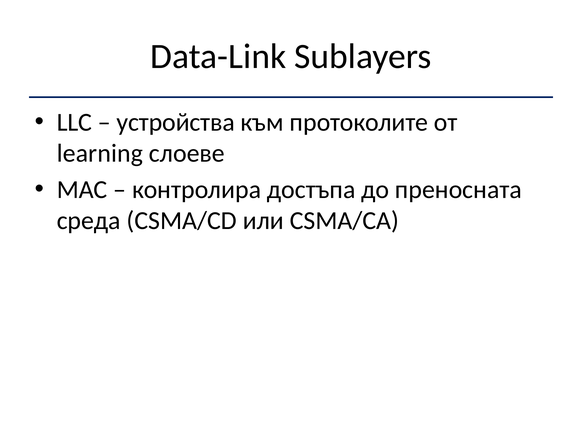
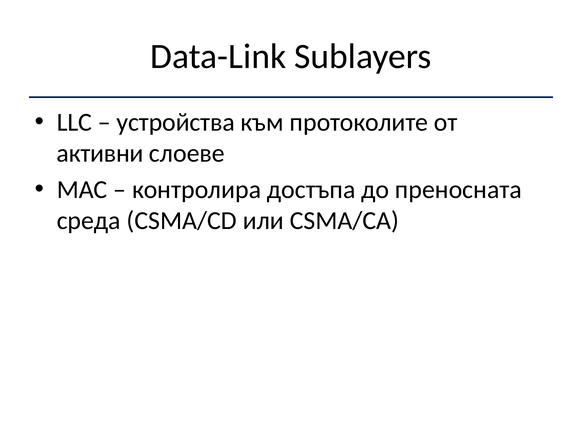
learning: learning -> активни
